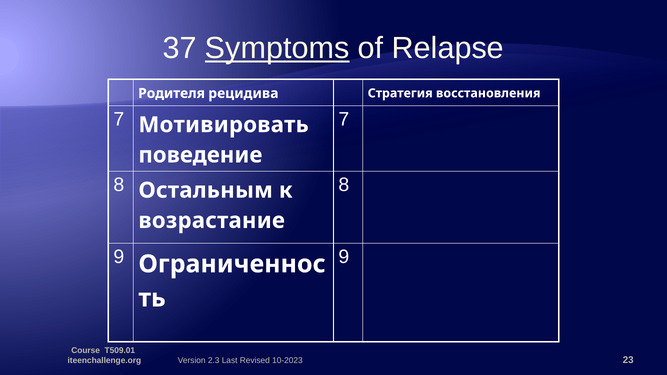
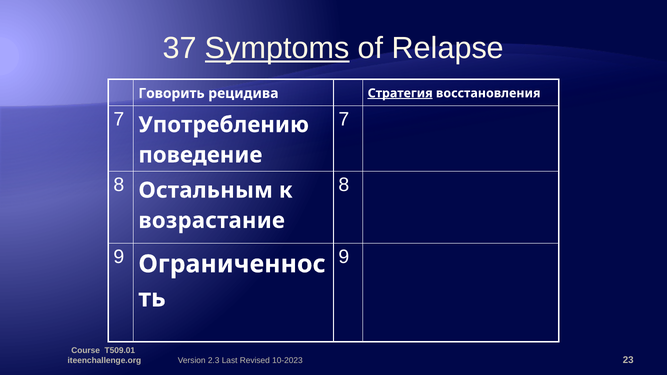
Родителя: Родителя -> Говорить
Стратегия underline: none -> present
Мотивировать: Мотивировать -> Употреблению
